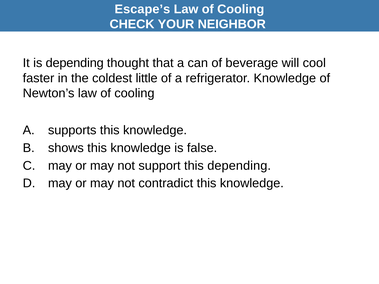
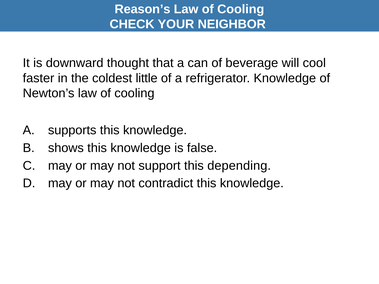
Escape’s: Escape’s -> Reason’s
is depending: depending -> downward
